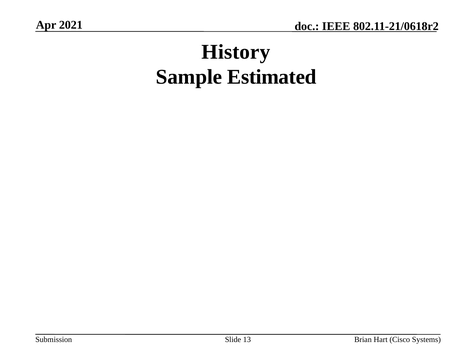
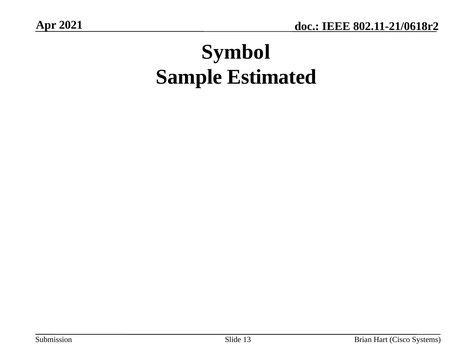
History: History -> Symbol
